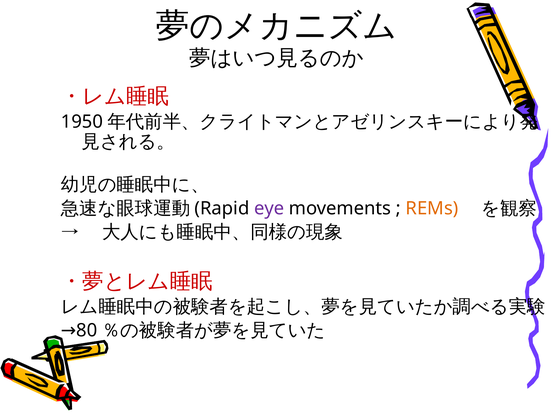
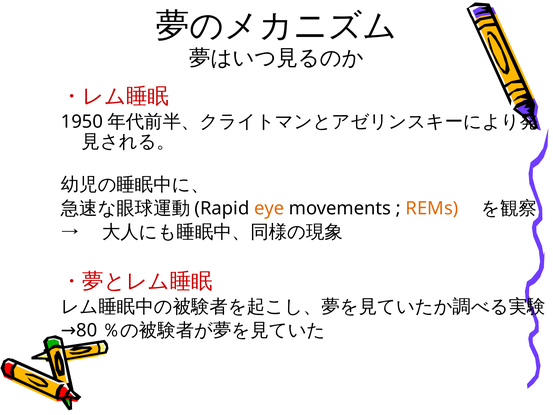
eye colour: purple -> orange
